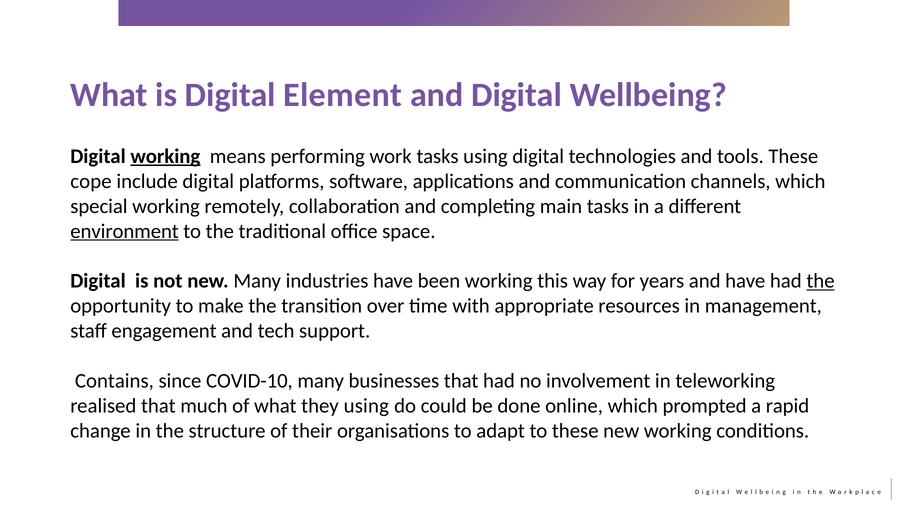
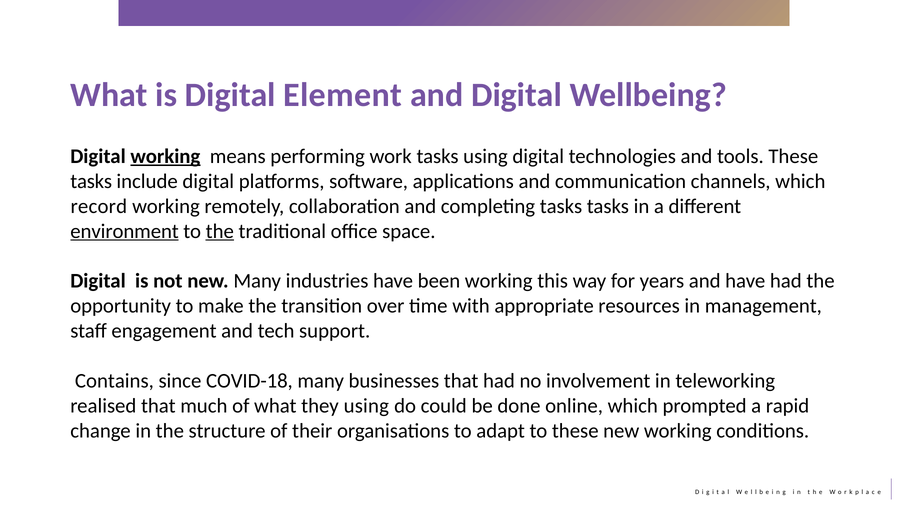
cope at (91, 181): cope -> tasks
special: special -> record
completing main: main -> tasks
the at (220, 231) underline: none -> present
the at (821, 281) underline: present -> none
COVID-10: COVID-10 -> COVID-18
